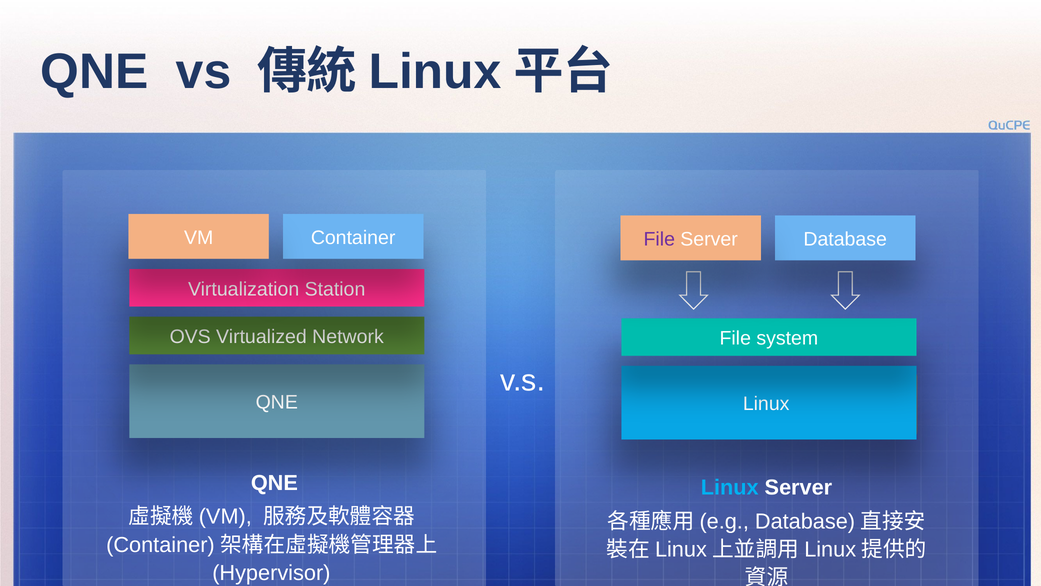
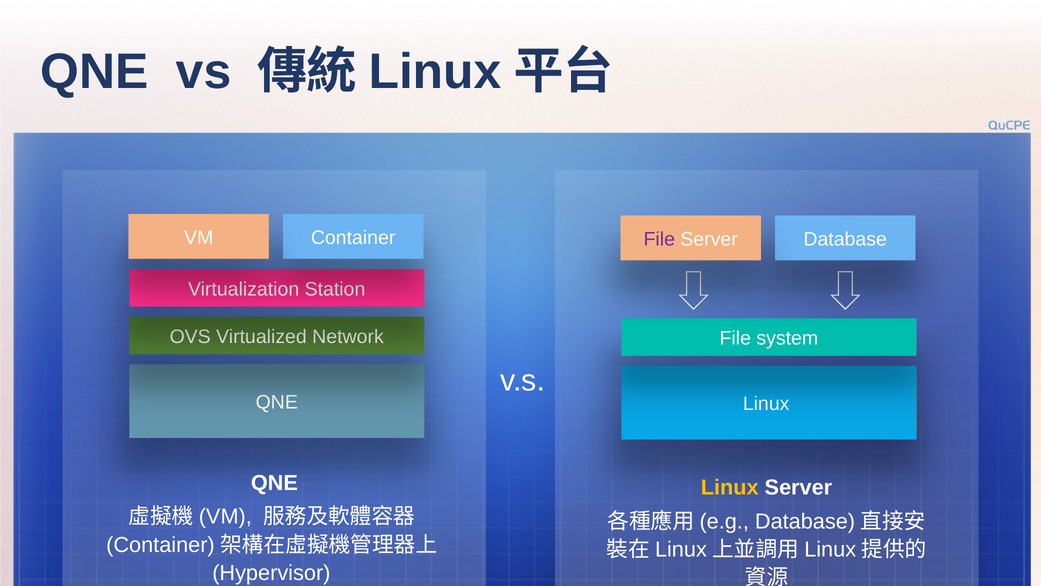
Linux at (730, 487) colour: light blue -> yellow
